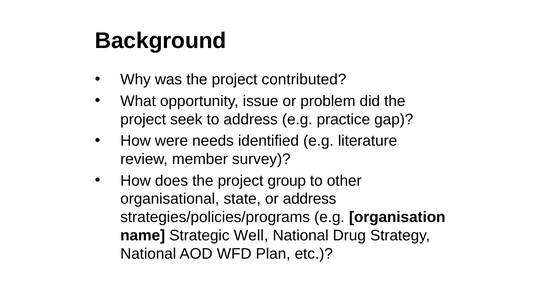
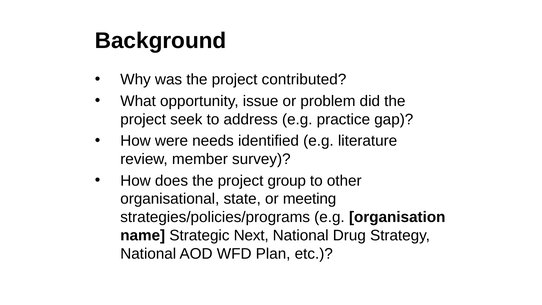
or address: address -> meeting
Well: Well -> Next
